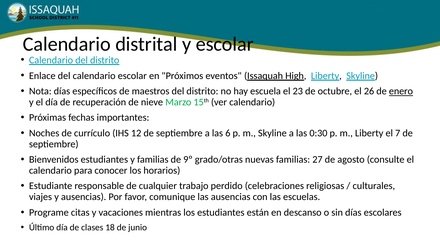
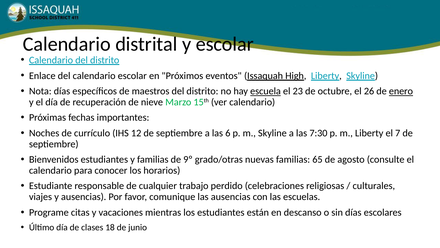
escuela underline: none -> present
0:30: 0:30 -> 7:30
27: 27 -> 65
